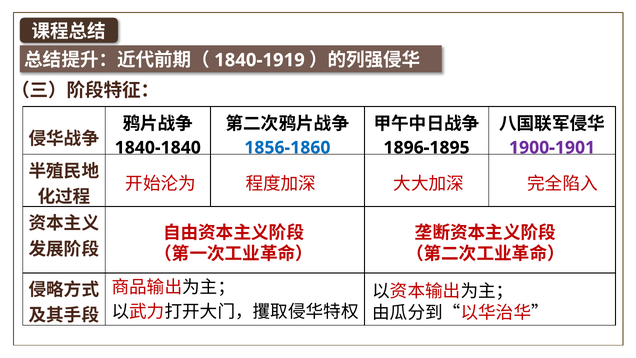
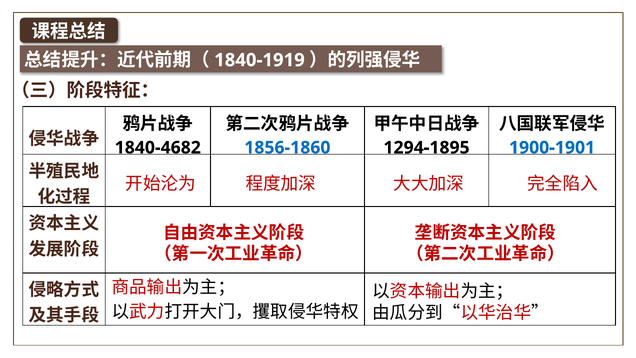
1840-1840: 1840-1840 -> 1840-4682
1896-1895: 1896-1895 -> 1294-1895
1900-1901 colour: purple -> blue
